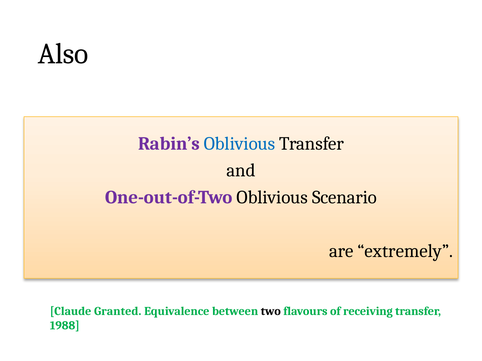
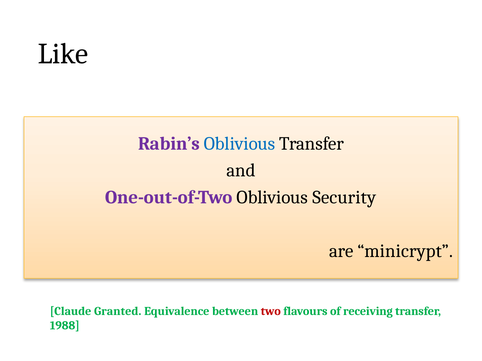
Also: Also -> Like
Scenario: Scenario -> Security
extremely: extremely -> minicrypt
two colour: black -> red
